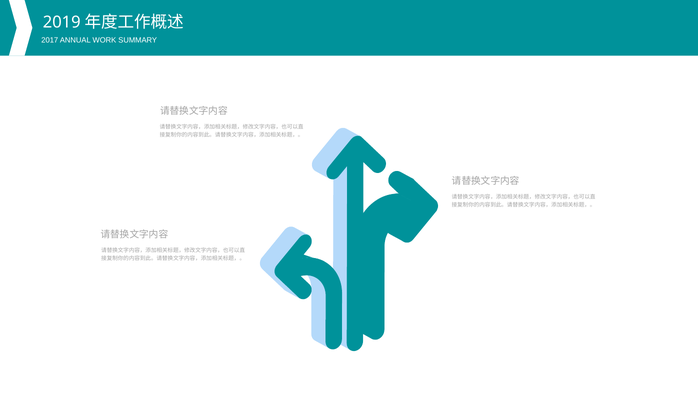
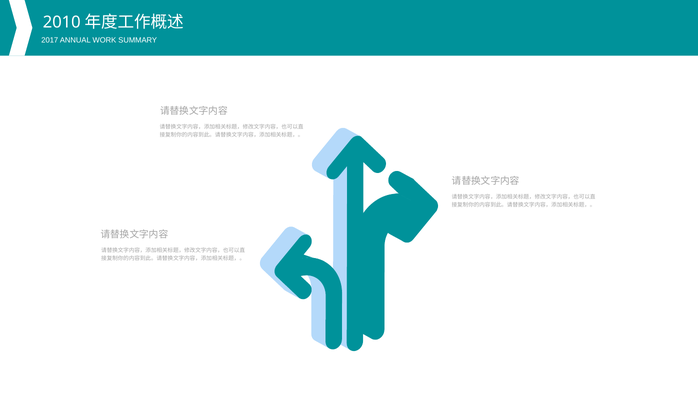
2019: 2019 -> 2010
